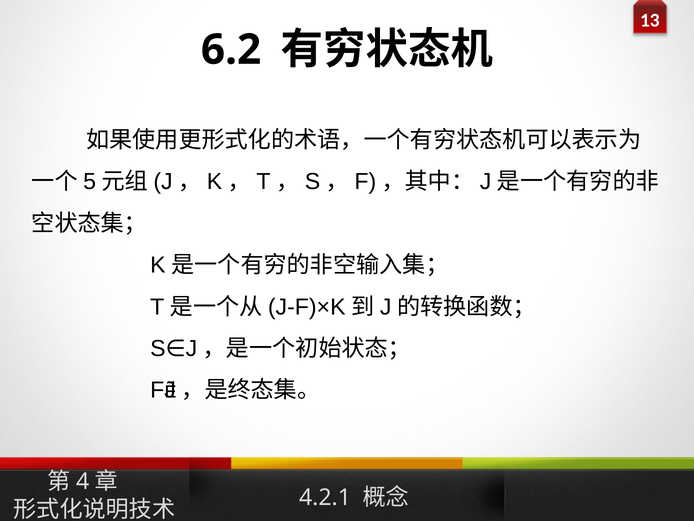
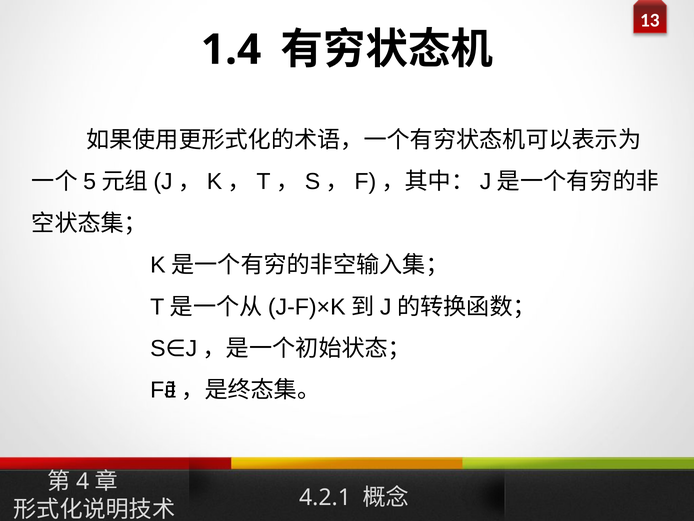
6.2: 6.2 -> 1.4
